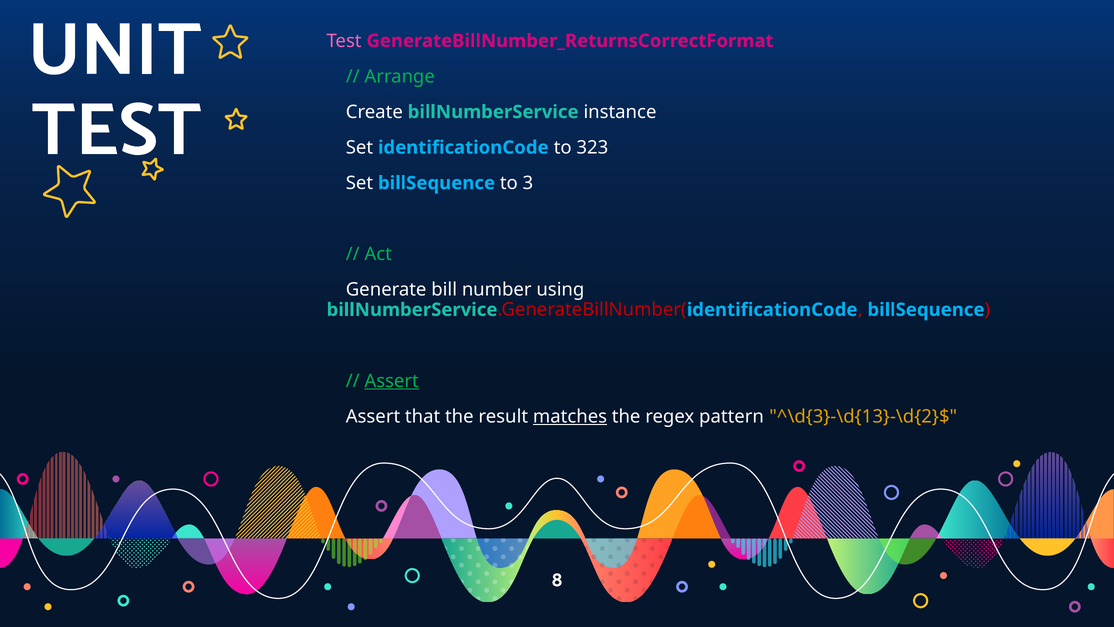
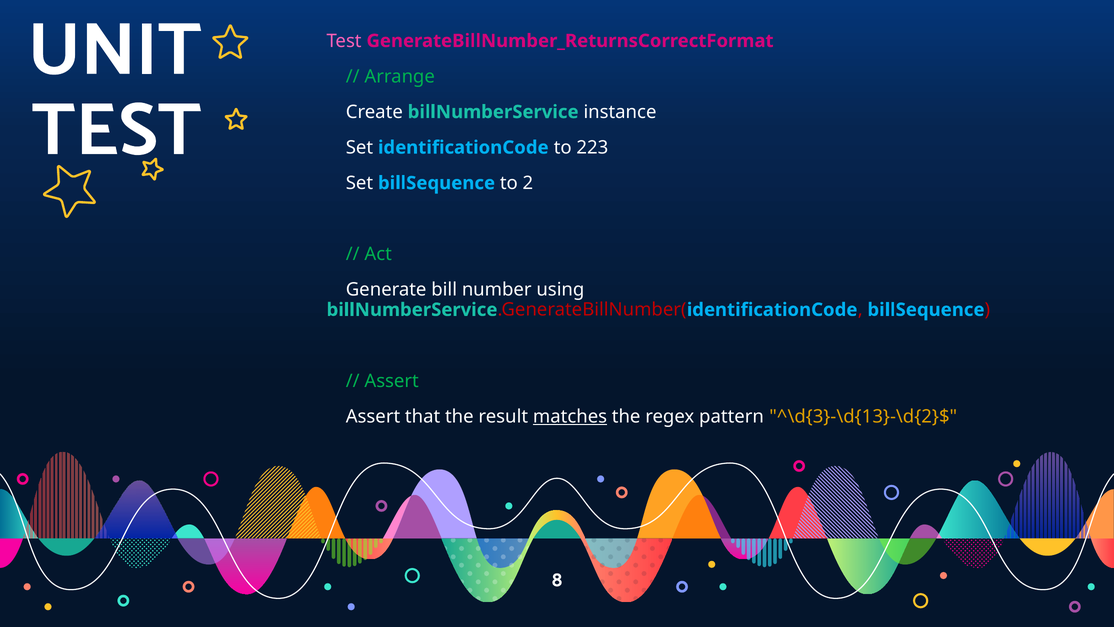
323: 323 -> 223
3: 3 -> 2
Assert at (392, 381) underline: present -> none
